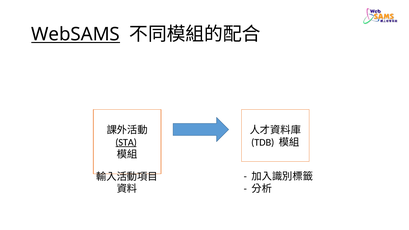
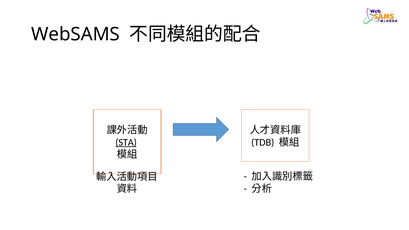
WebSAMS underline: present -> none
